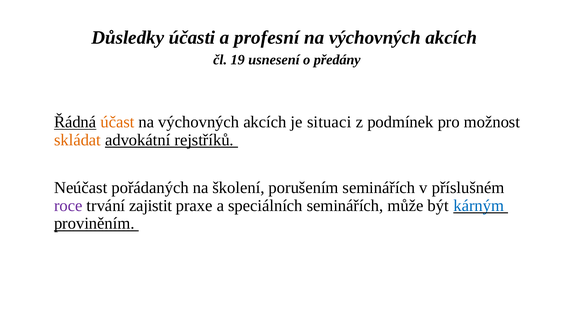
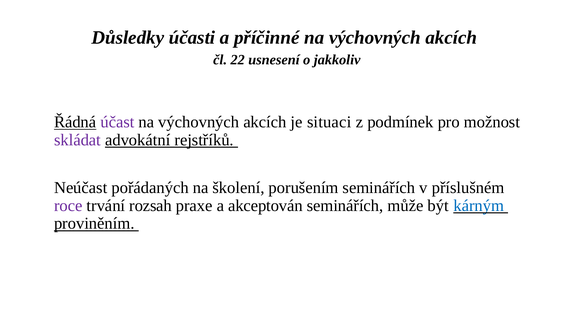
profesní: profesní -> příčinné
19: 19 -> 22
předány: předány -> jakkoliv
účast colour: orange -> purple
skládat colour: orange -> purple
zajistit: zajistit -> rozsah
speciálních: speciálních -> akceptován
